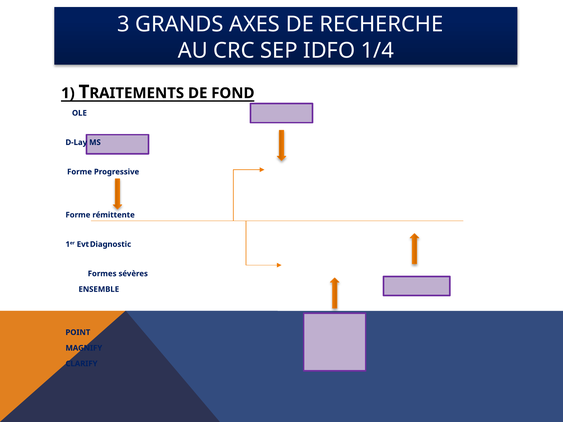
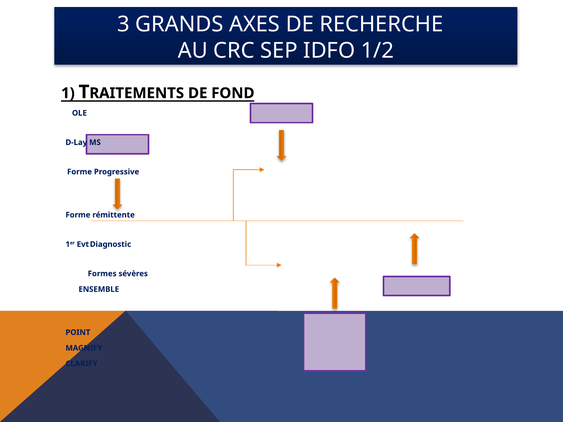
1/4: 1/4 -> 1/2
